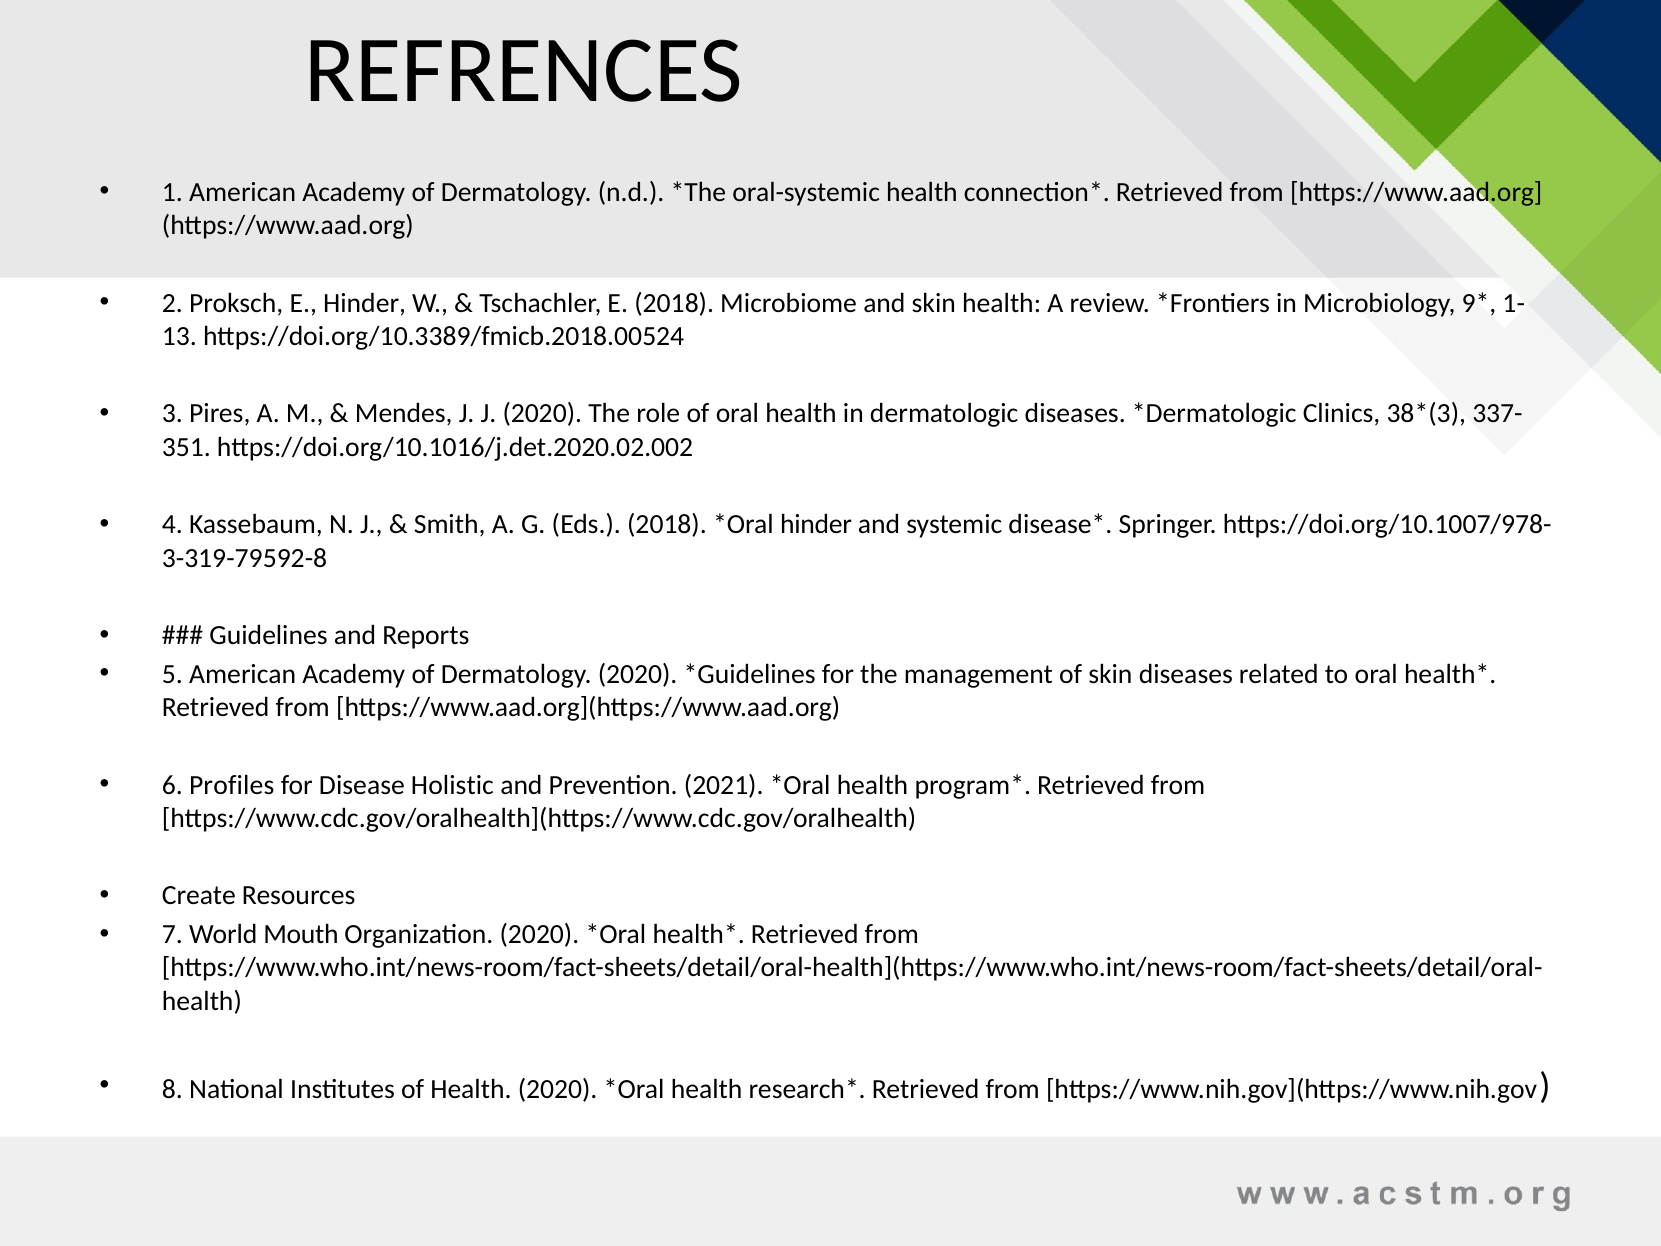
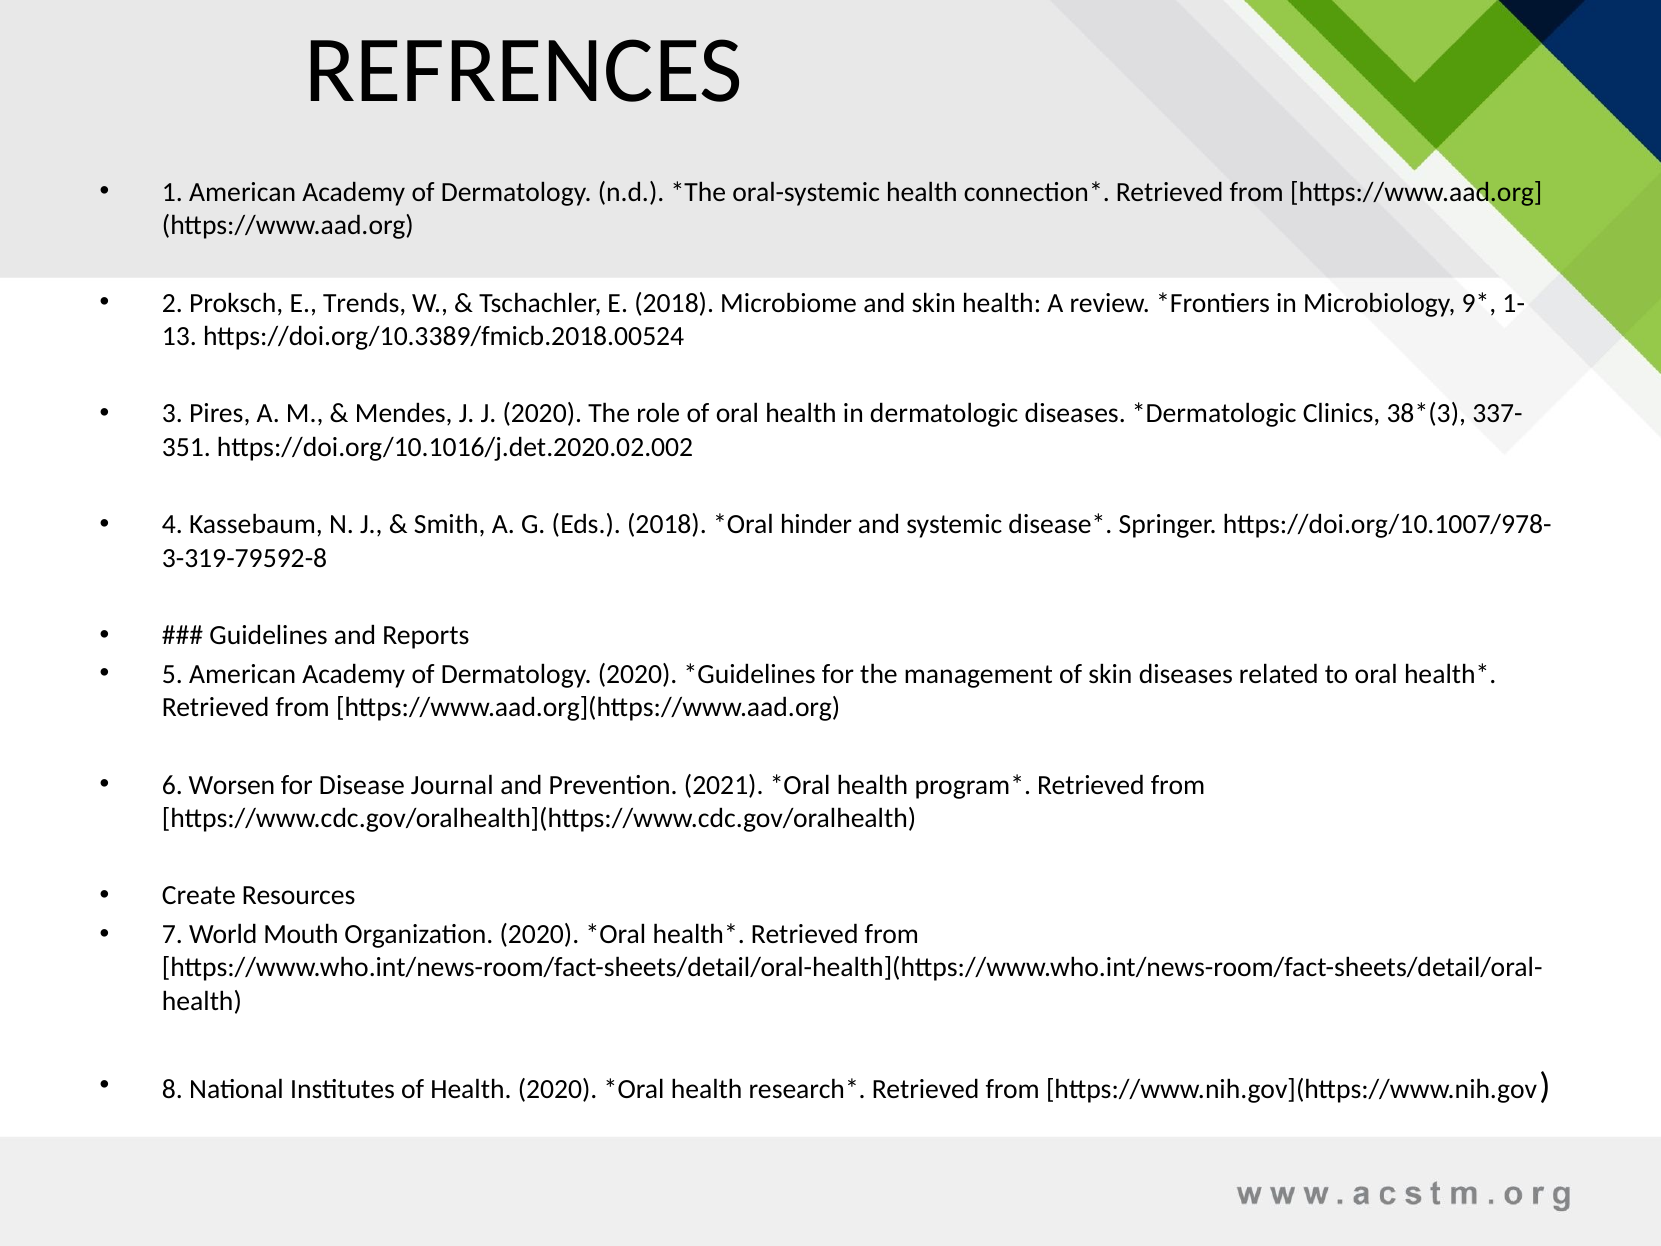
E Hinder: Hinder -> Trends
Profiles: Profiles -> Worsen
Holistic: Holistic -> Journal
